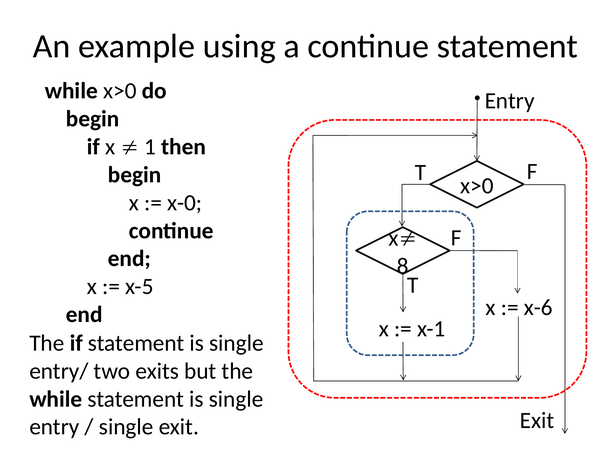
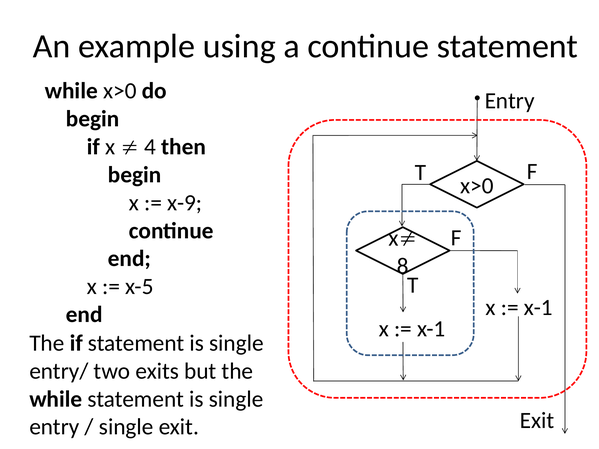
1: 1 -> 4
x-0: x-0 -> x-9
x-6 at (538, 308): x-6 -> x-1
